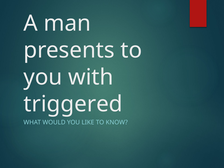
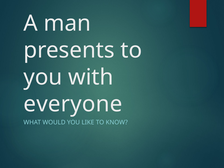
triggered: triggered -> everyone
